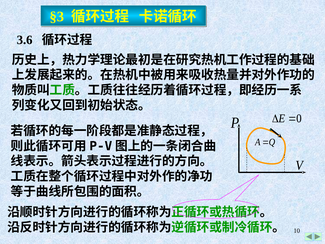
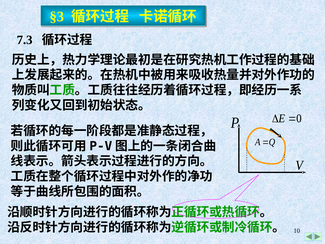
3.6: 3.6 -> 7.3
